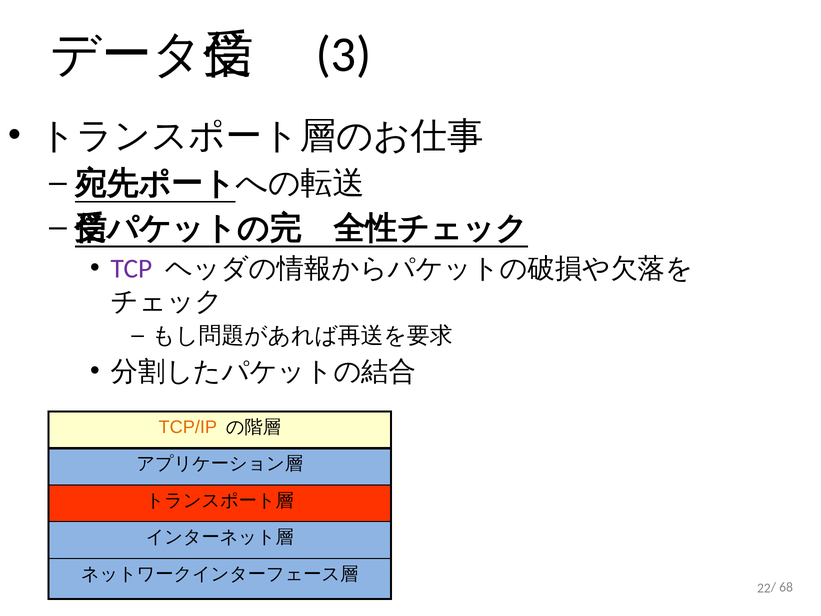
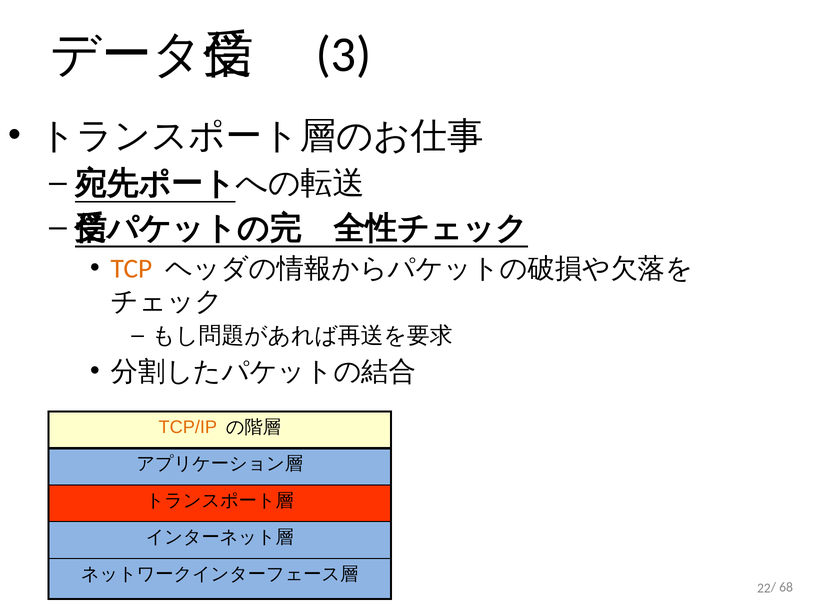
TCP colour: purple -> orange
